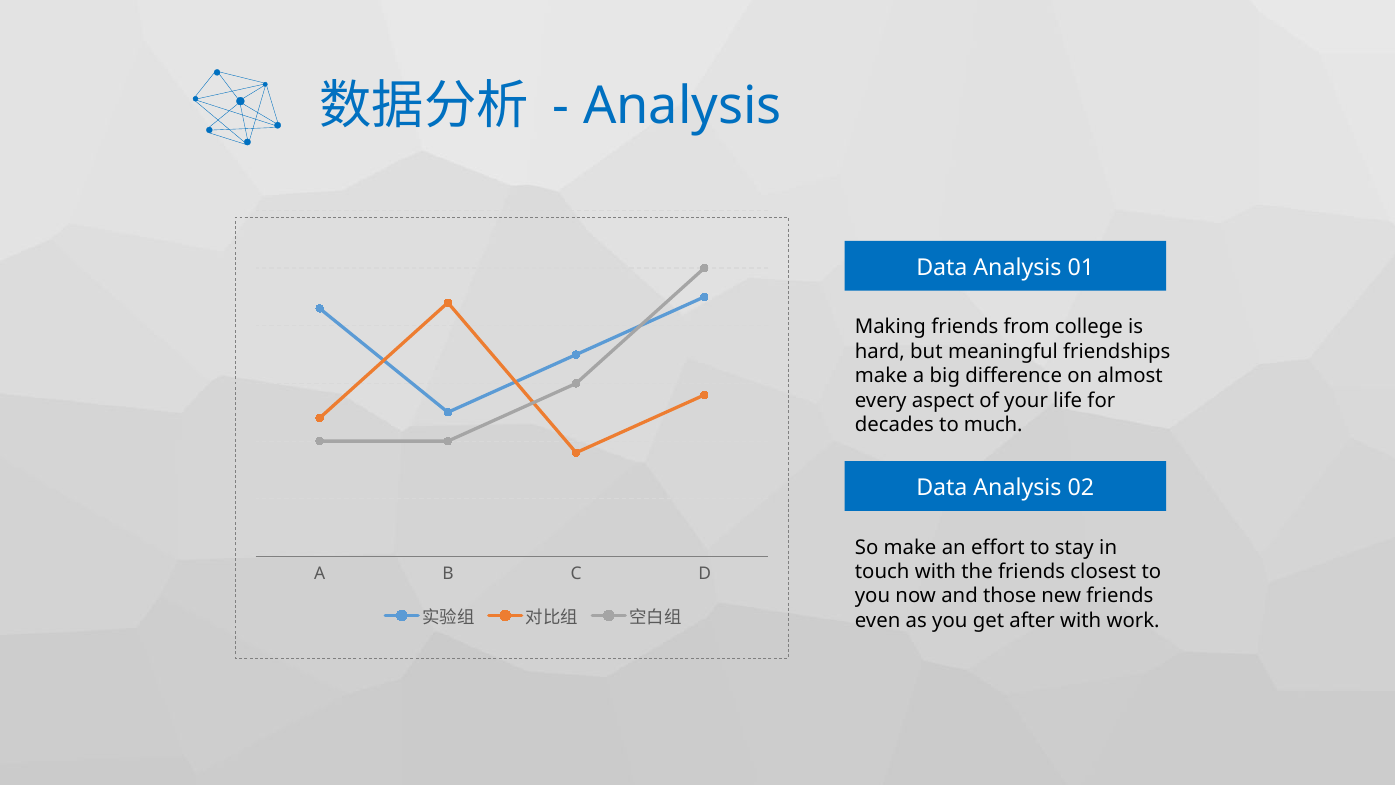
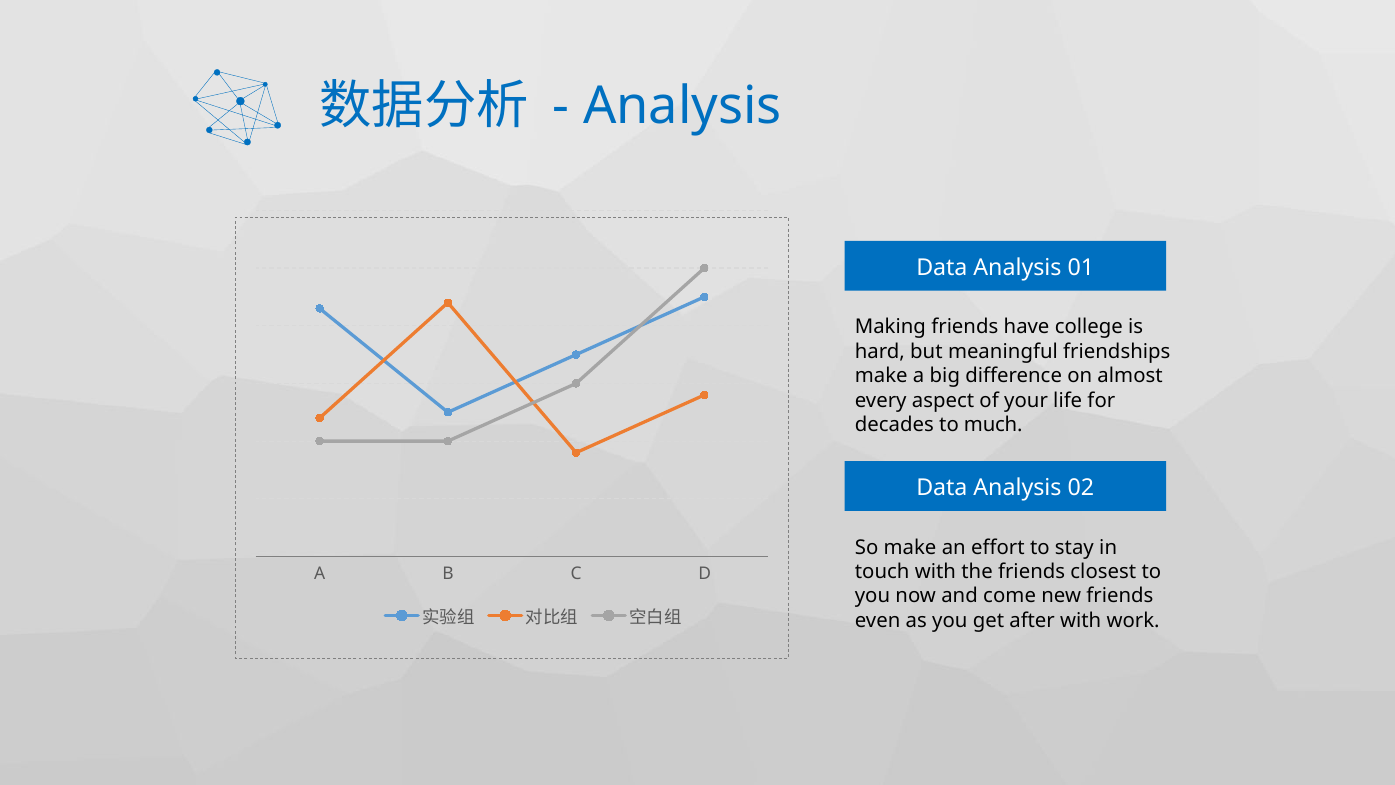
from: from -> have
those: those -> come
